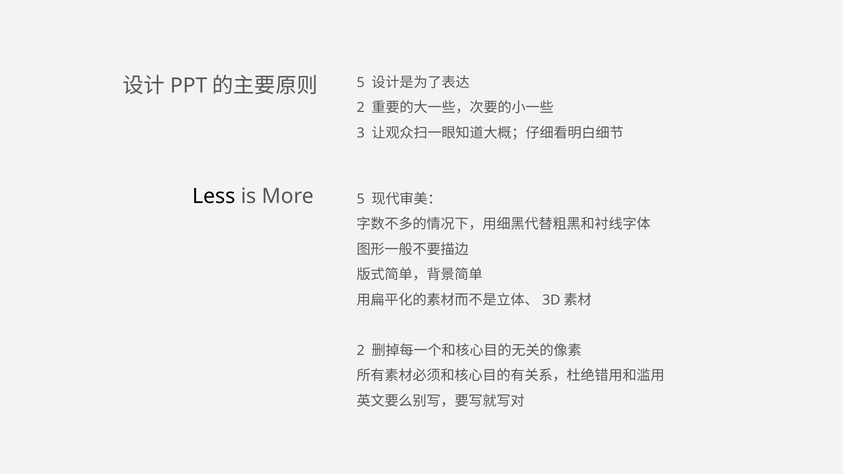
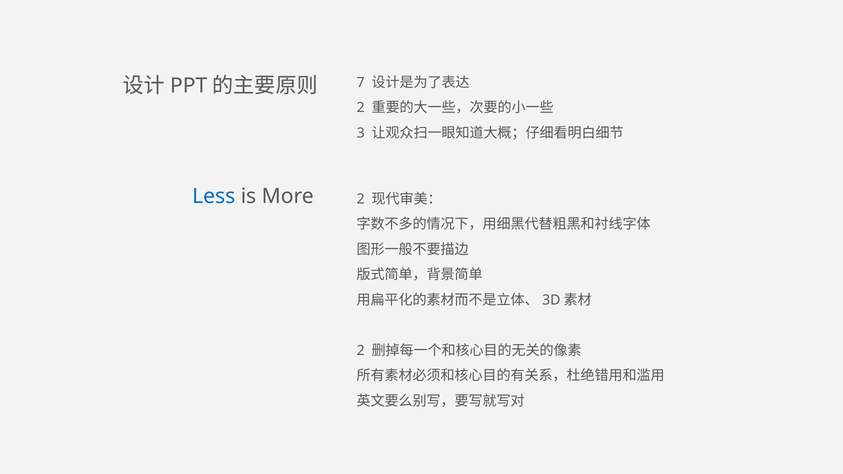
5 at (361, 83): 5 -> 7
Less colour: black -> blue
More 5: 5 -> 2
